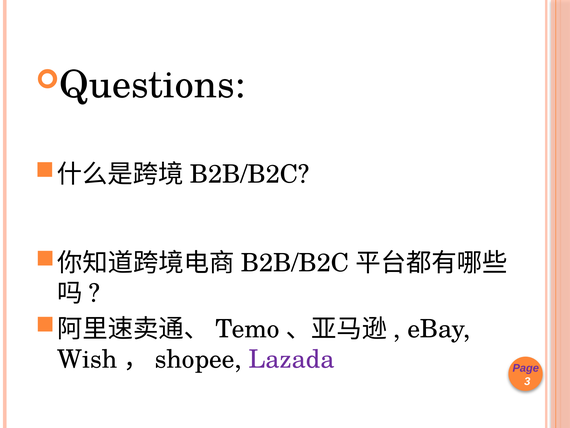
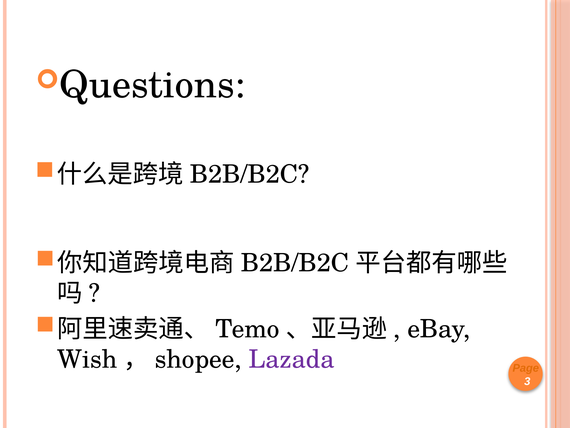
Page colour: purple -> orange
